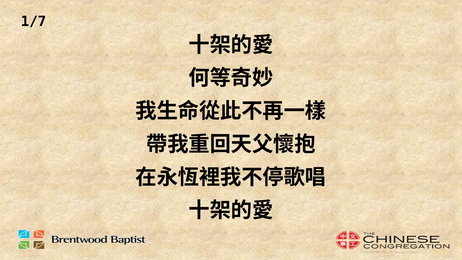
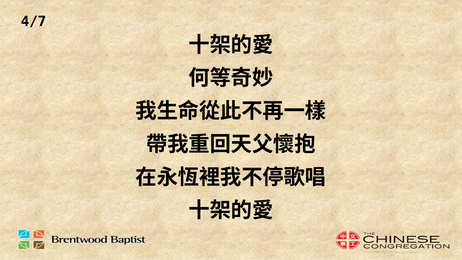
1/7: 1/7 -> 4/7
